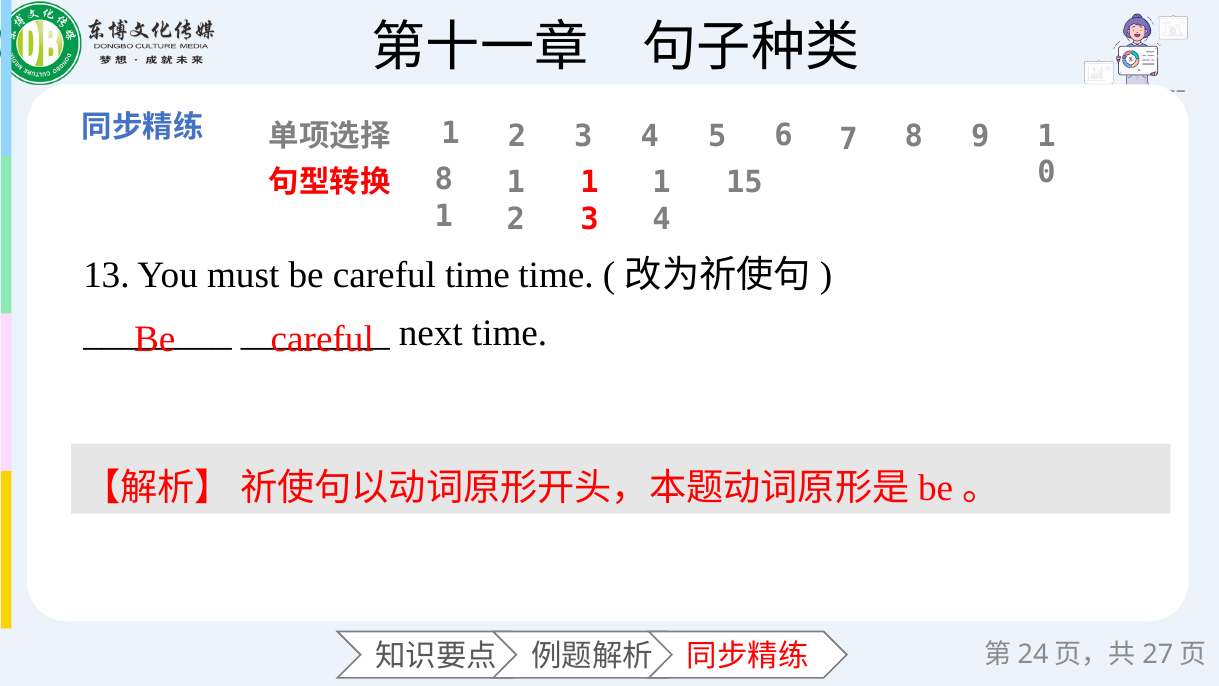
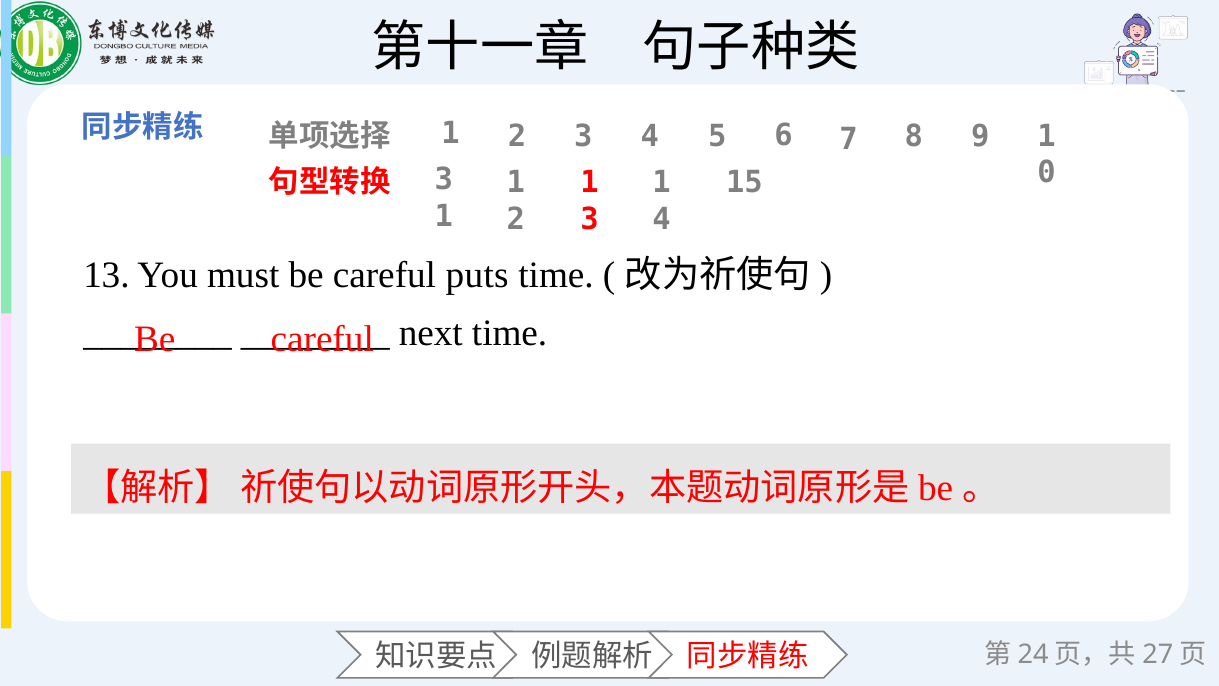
8 at (444, 179): 8 -> 3
careful time: time -> puts
